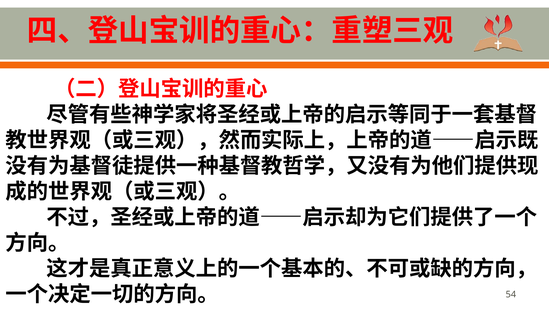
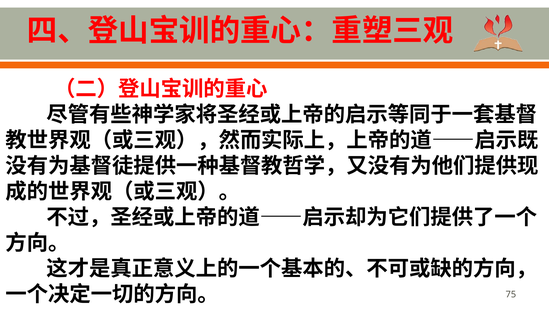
54: 54 -> 75
